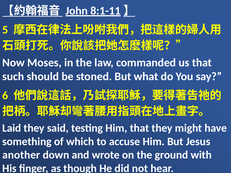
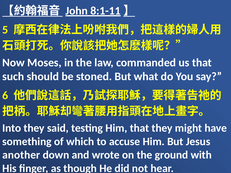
Laid: Laid -> Into
